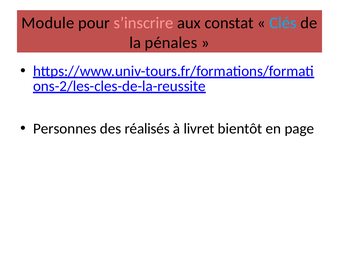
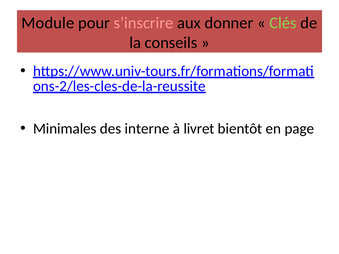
constat: constat -> donner
Clés colour: light blue -> light green
pénales: pénales -> conseils
Personnes: Personnes -> Minimales
réalisés: réalisés -> interne
